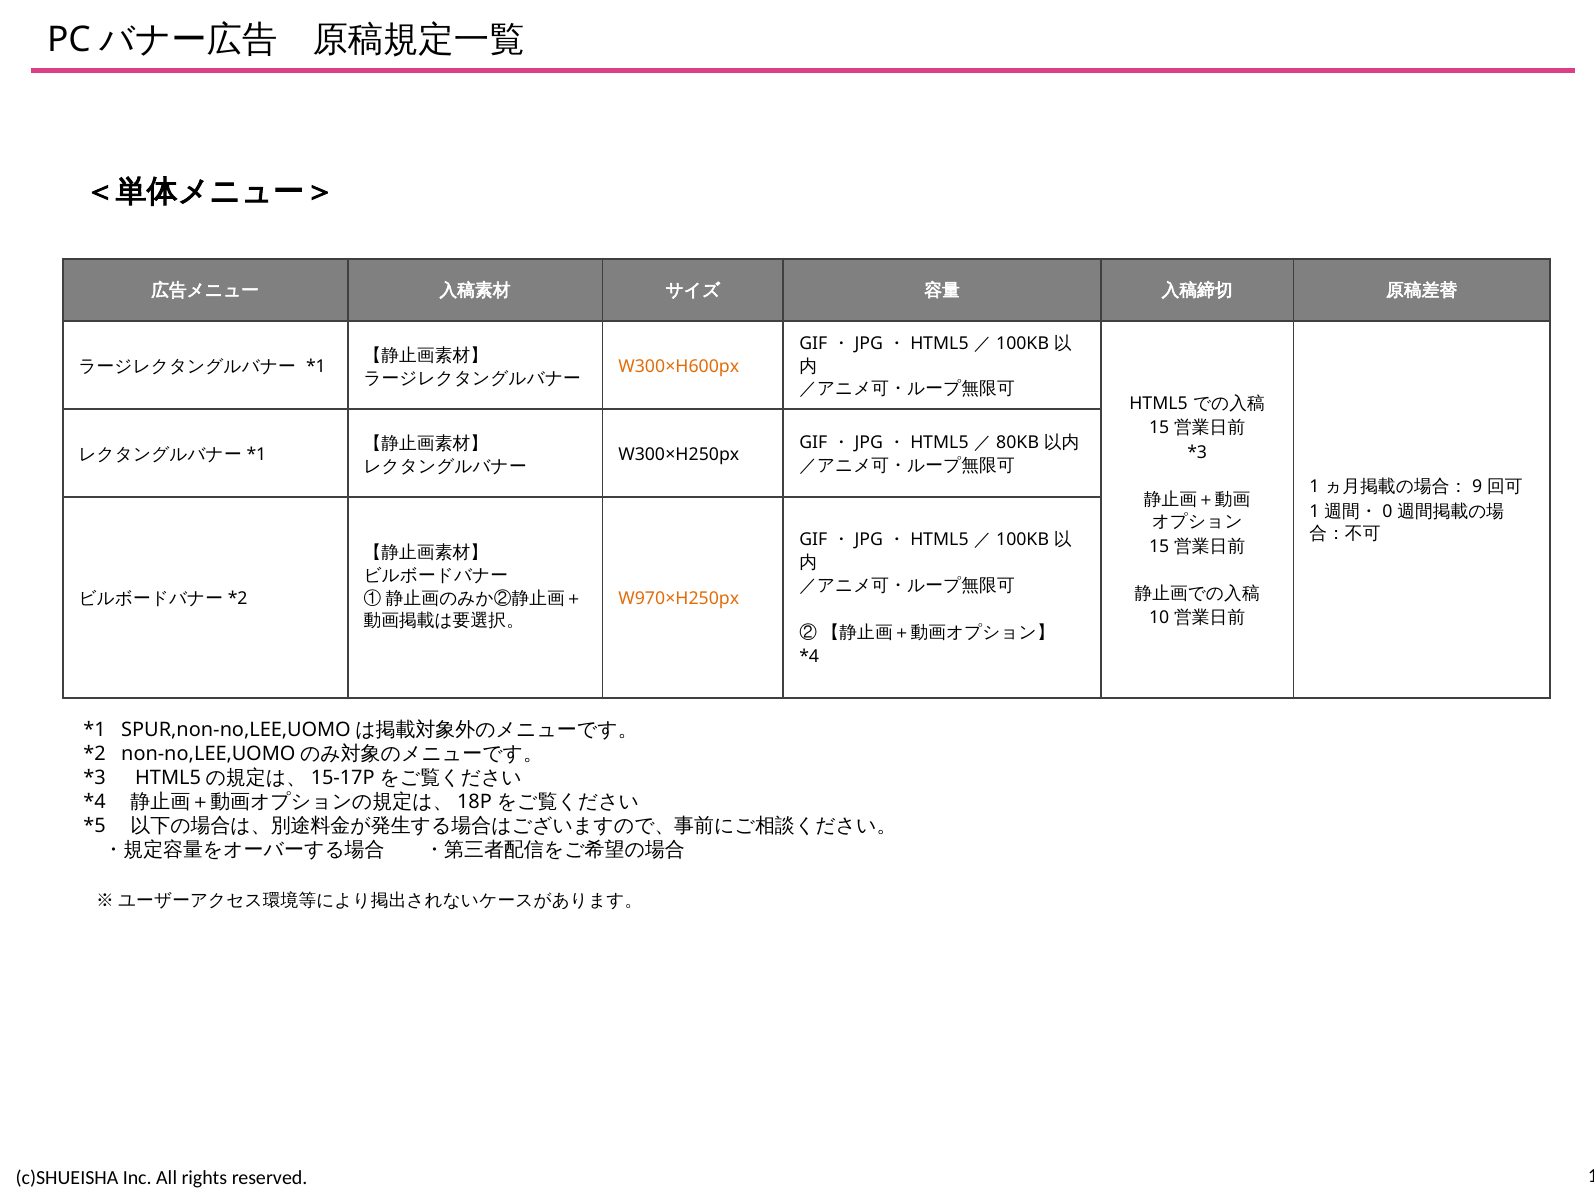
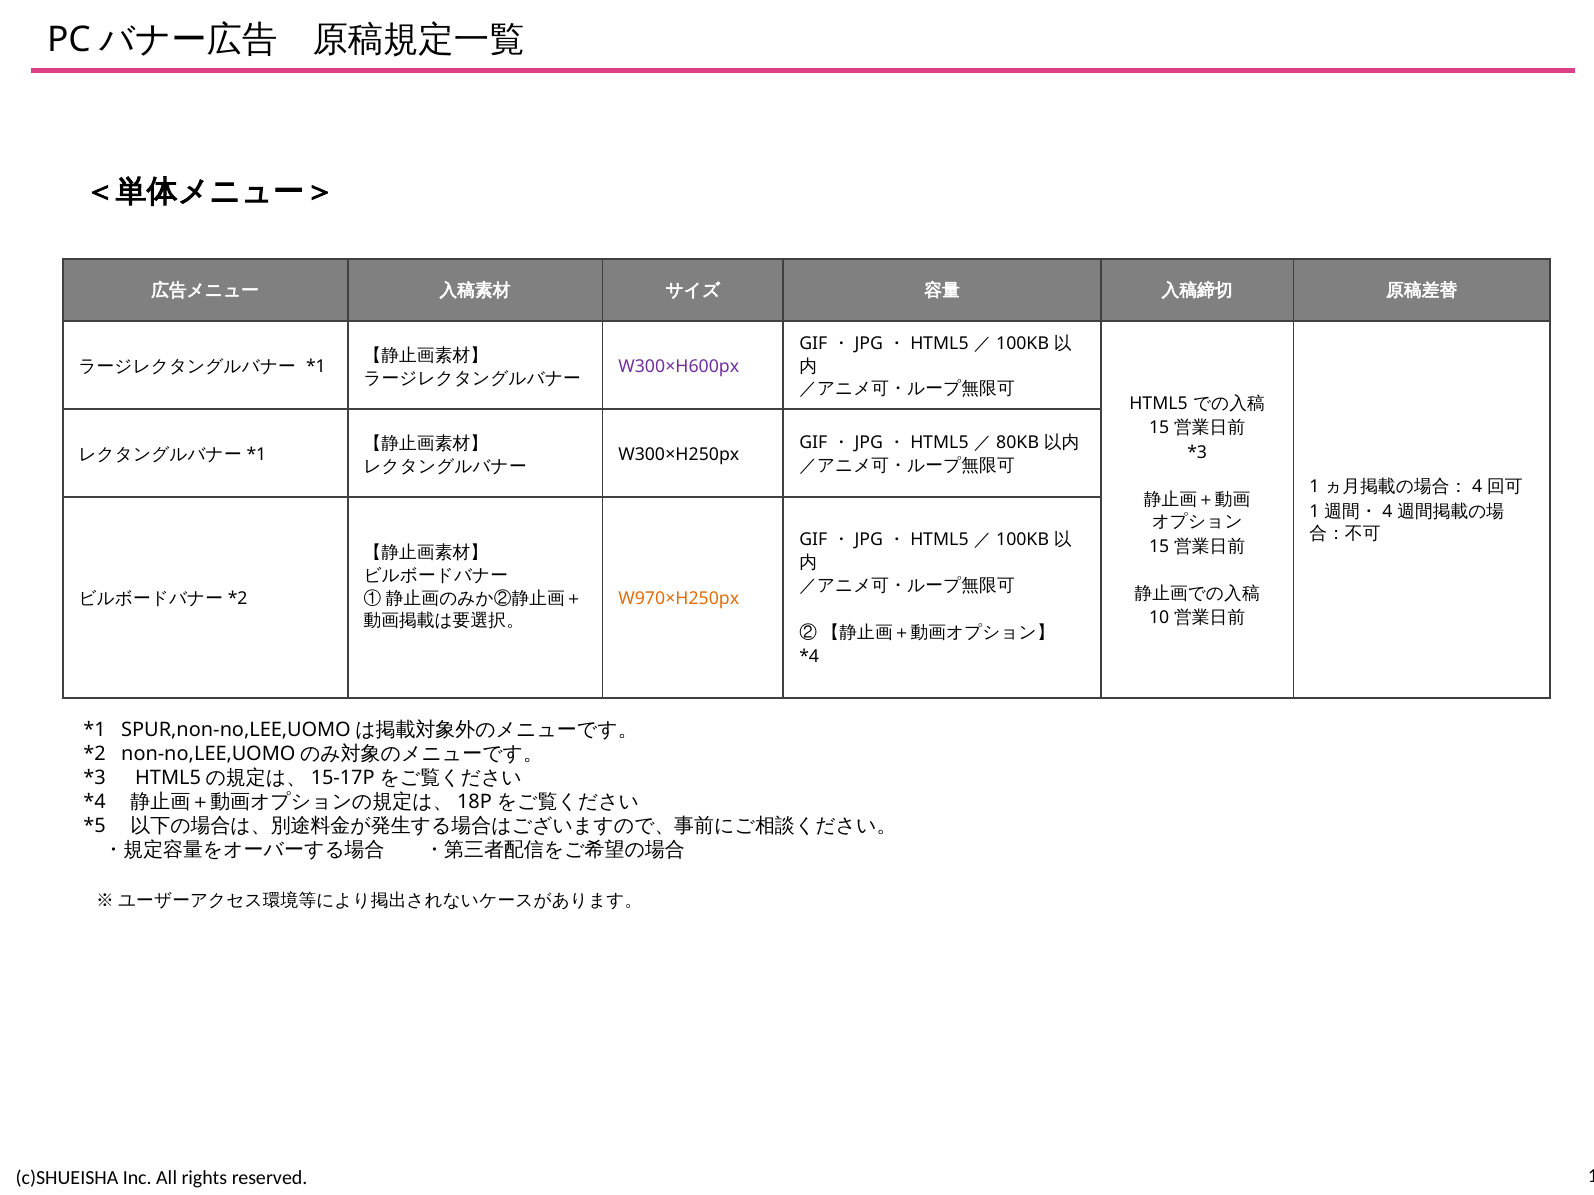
W300×H600px colour: orange -> purple
9 at (1477, 487): 9 -> 4
0 at (1387, 512): 0 -> 4
